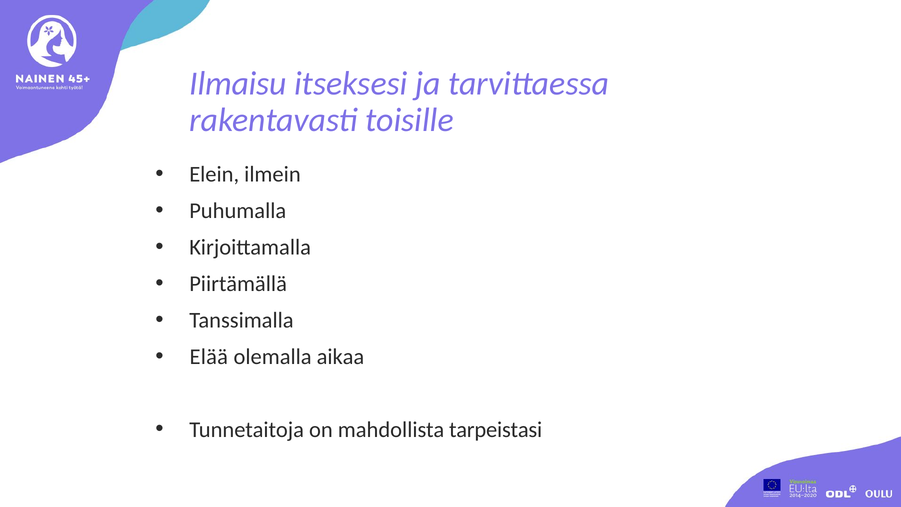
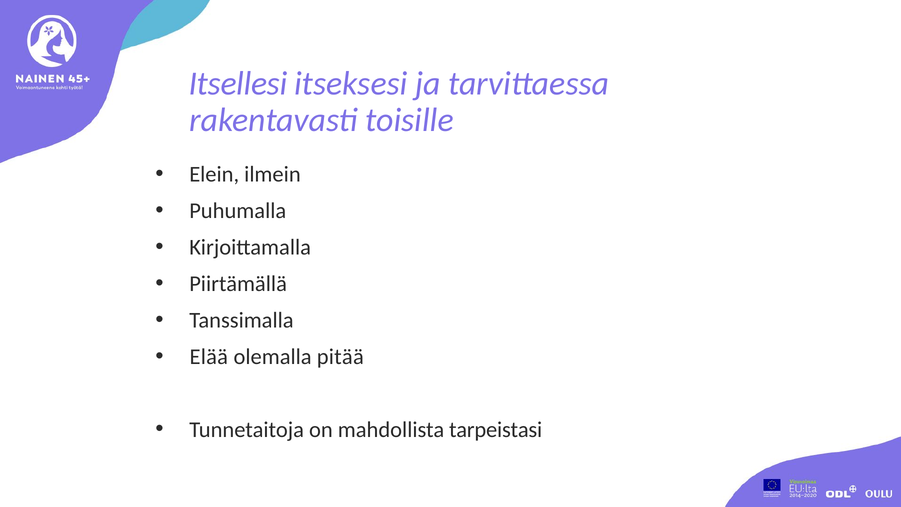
Ilmaisu: Ilmaisu -> Itsellesi
aikaa: aikaa -> pitää
